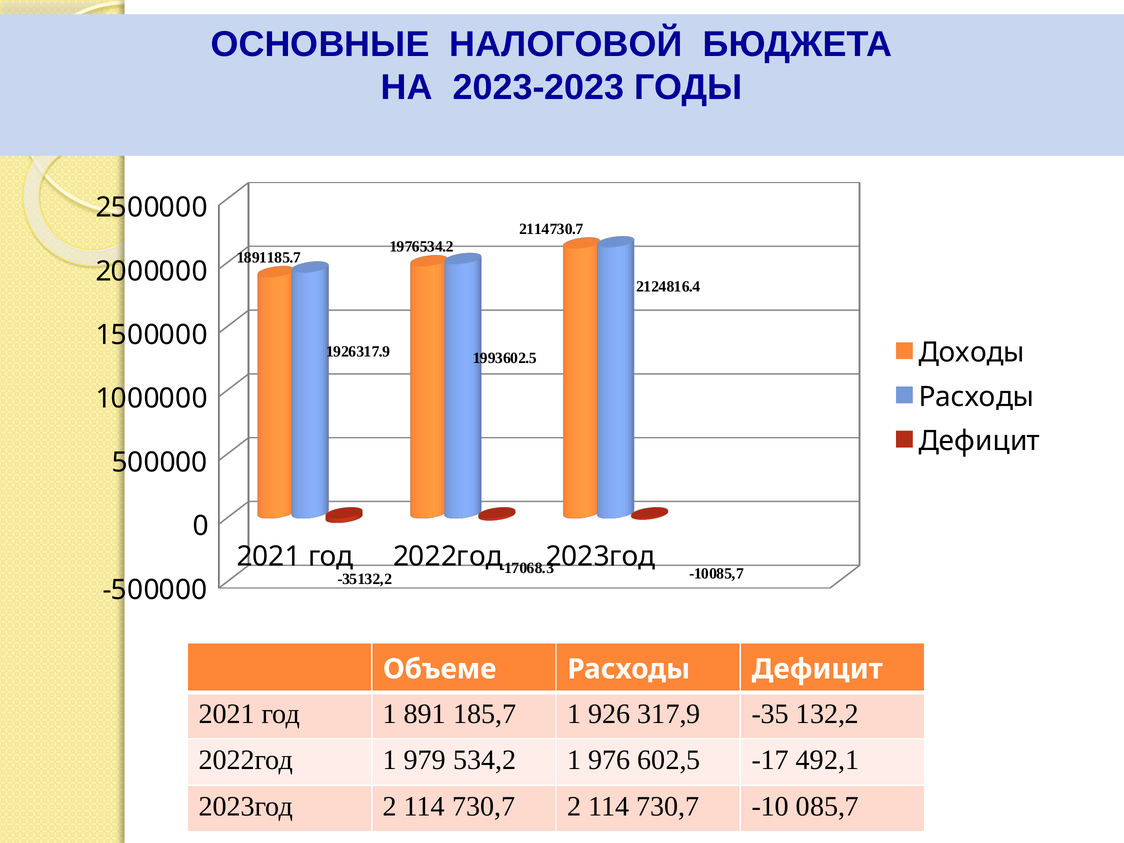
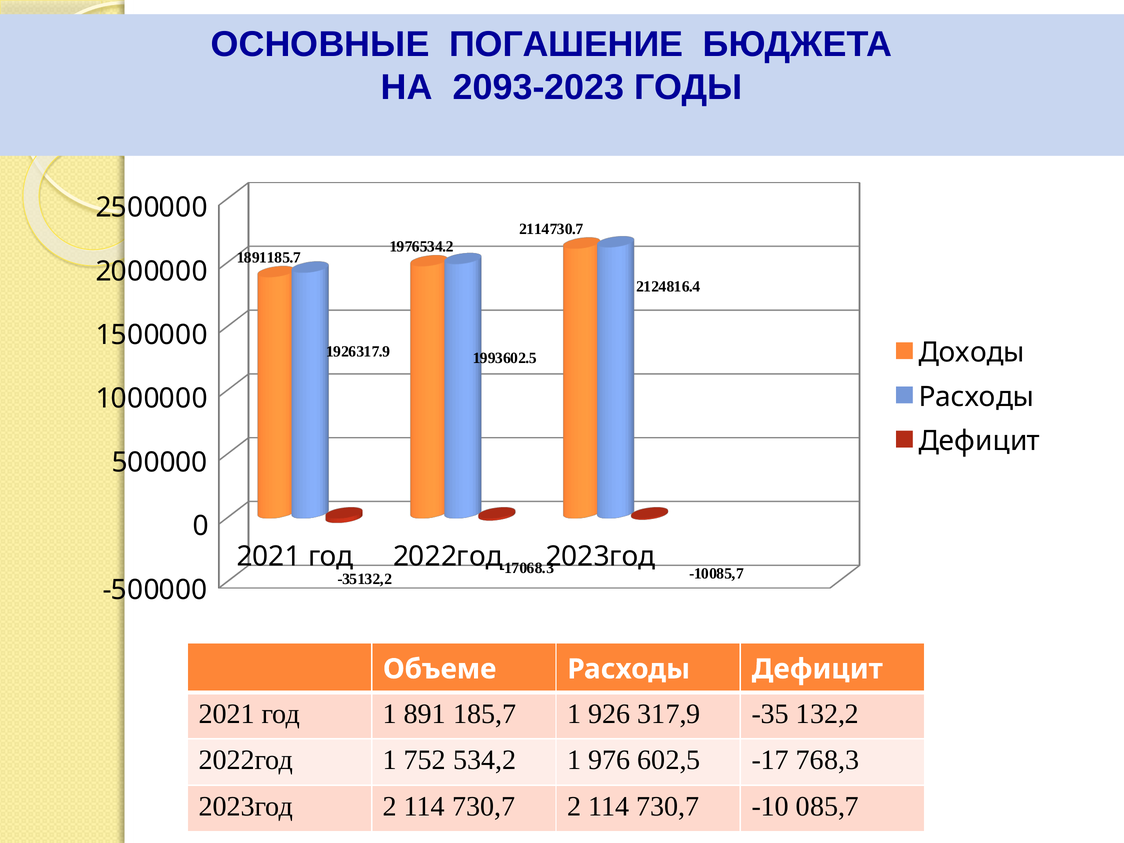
НАЛОГОВОЙ: НАЛОГОВОЙ -> ПОГАШЕНИЕ
2023-2023: 2023-2023 -> 2093-2023
979: 979 -> 752
492,1: 492,1 -> 768,3
